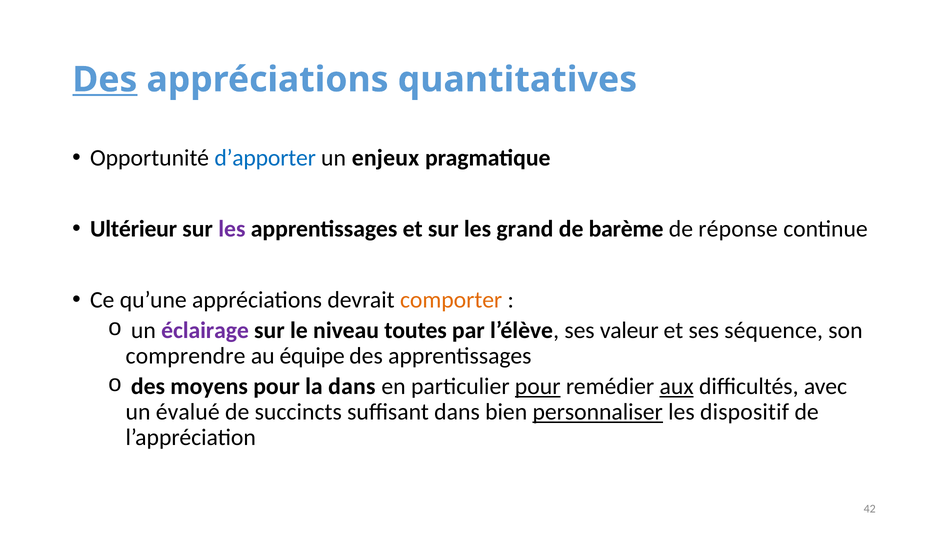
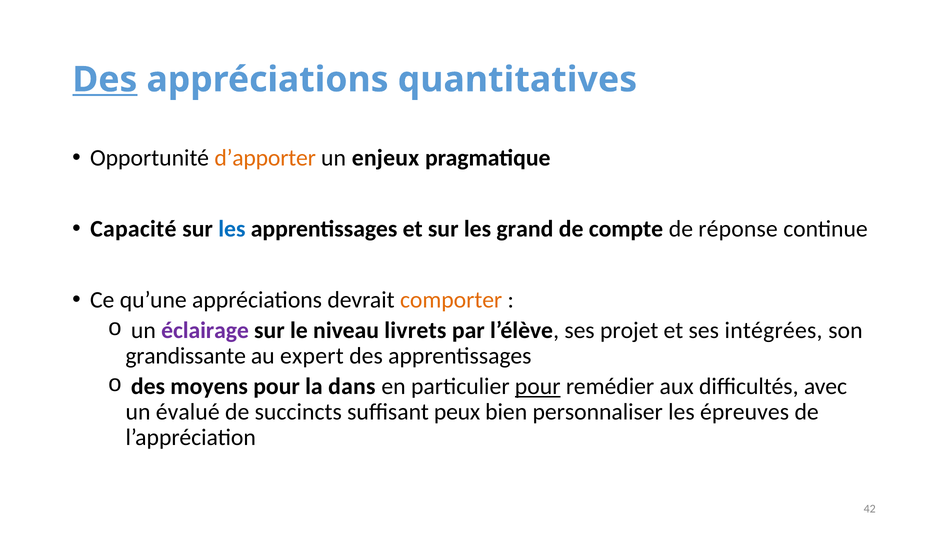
d’apporter colour: blue -> orange
Ultérieur: Ultérieur -> Capacité
les at (232, 229) colour: purple -> blue
barème: barème -> compte
toutes: toutes -> livrets
valeur: valeur -> projet
séquence: séquence -> intégrées
comprendre: comprendre -> grandissante
équipe: équipe -> expert
aux underline: present -> none
suffisant dans: dans -> peux
personnaliser underline: present -> none
dispositif: dispositif -> épreuves
